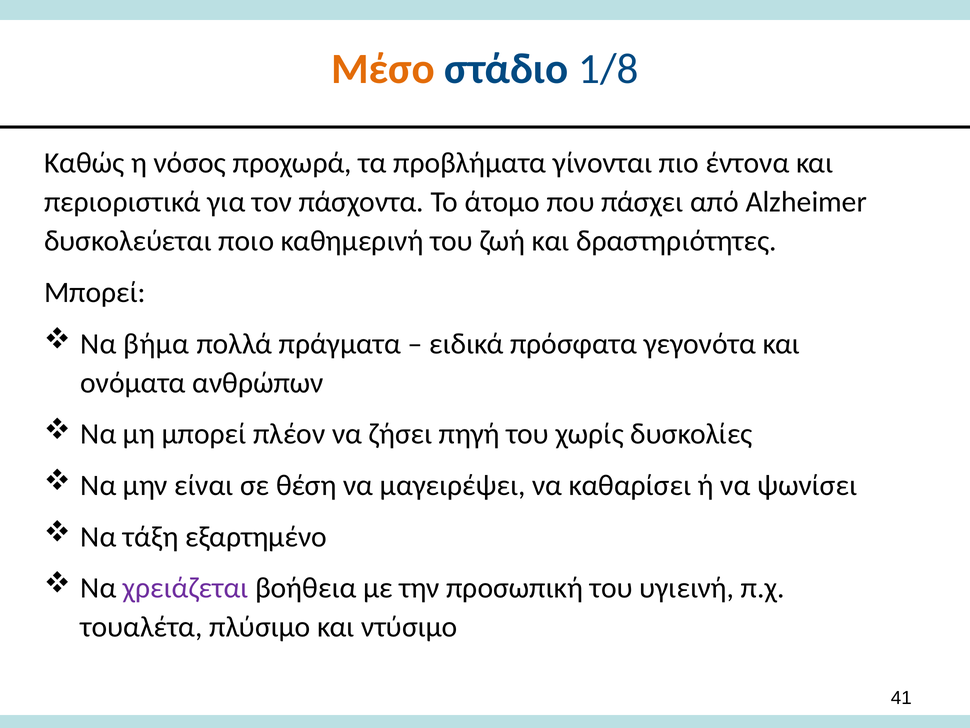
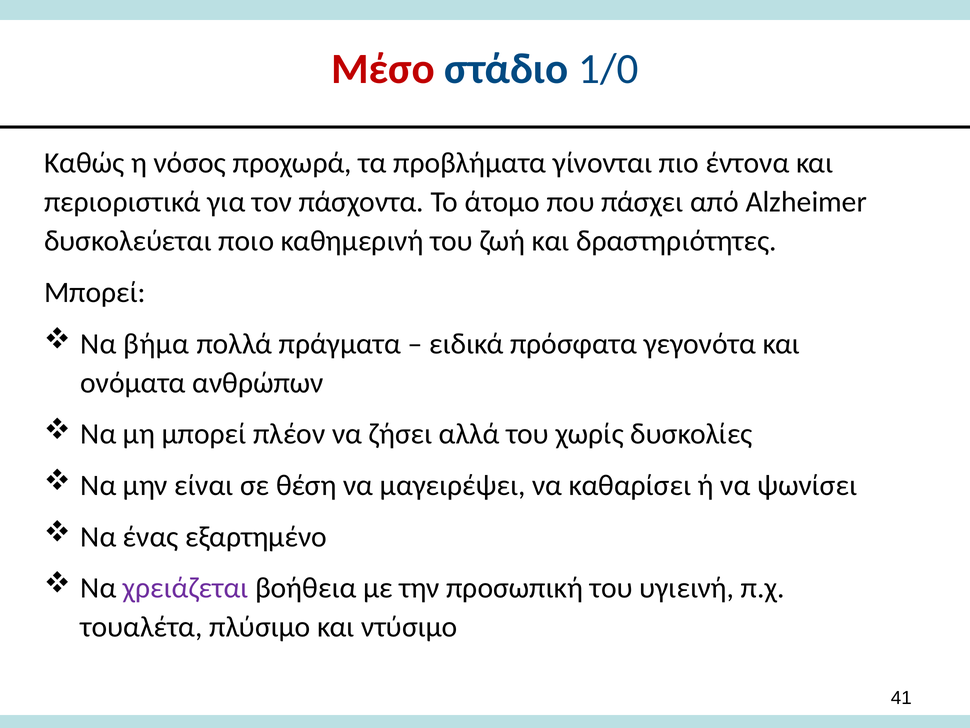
Μέσο colour: orange -> red
1/8: 1/8 -> 1/0
πηγή: πηγή -> αλλά
τάξη: τάξη -> ένας
